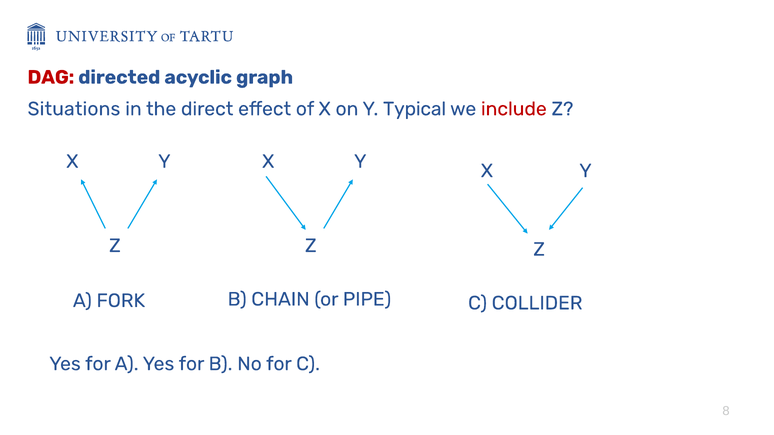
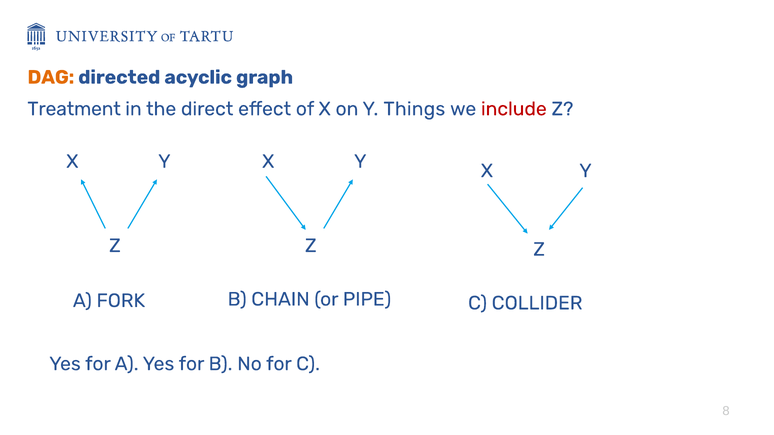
DAG colour: red -> orange
Situations: Situations -> Treatment
Typical: Typical -> Things
